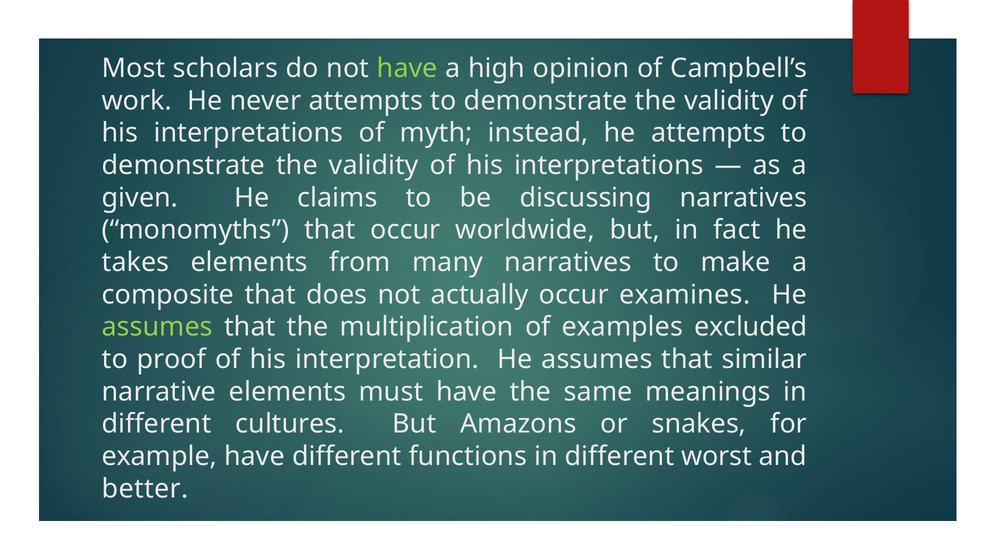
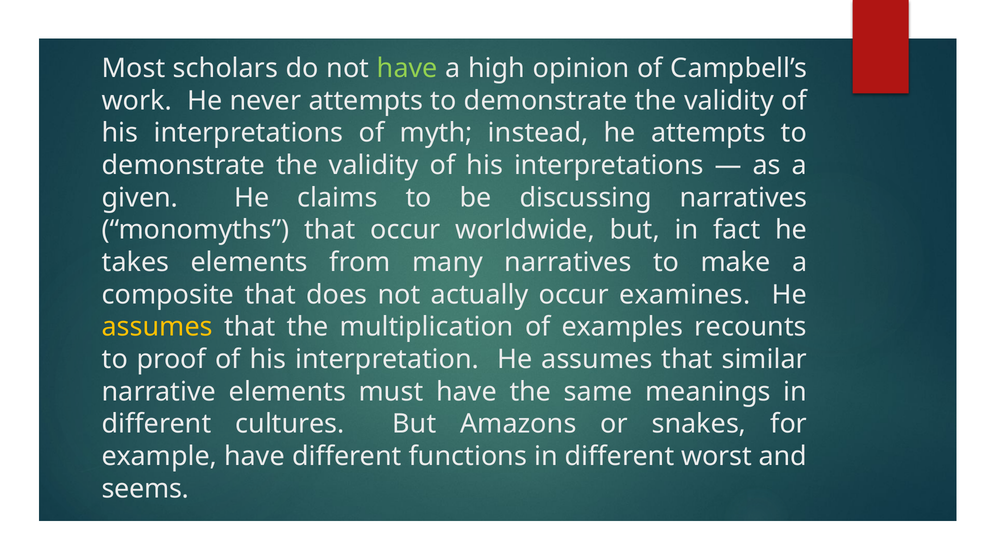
assumes at (157, 327) colour: light green -> yellow
excluded: excluded -> recounts
better: better -> seems
